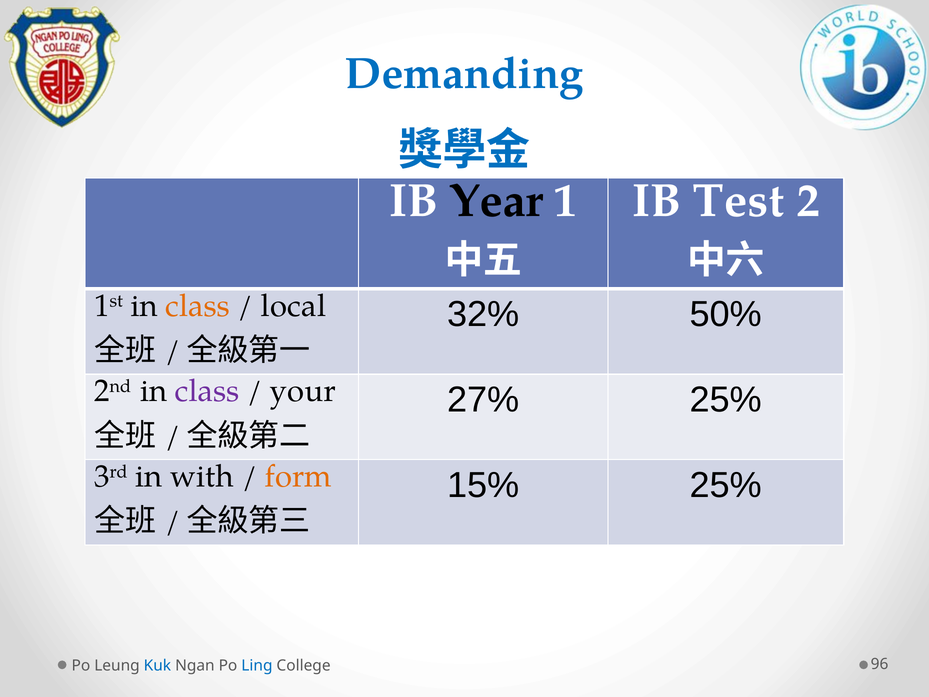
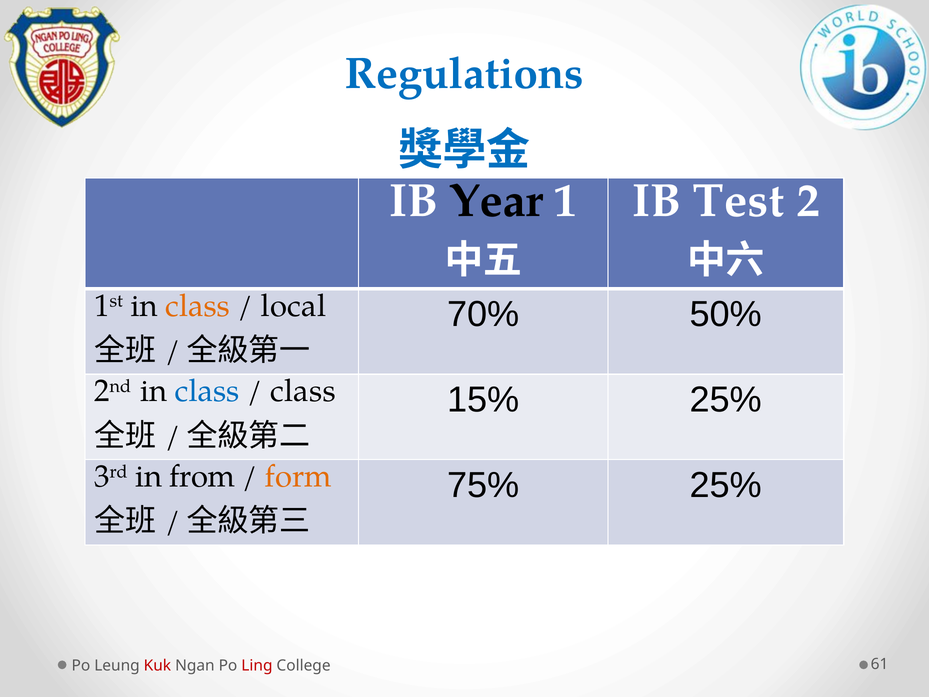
Demanding: Demanding -> Regulations
32%: 32% -> 70%
class at (207, 391) colour: purple -> blue
your at (303, 391): your -> class
27%: 27% -> 15%
with: with -> from
15%: 15% -> 75%
Kuk colour: blue -> red
Ling colour: blue -> red
96: 96 -> 61
